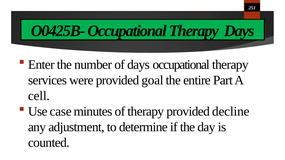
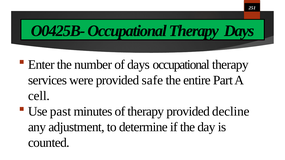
goal: goal -> safe
case: case -> past
